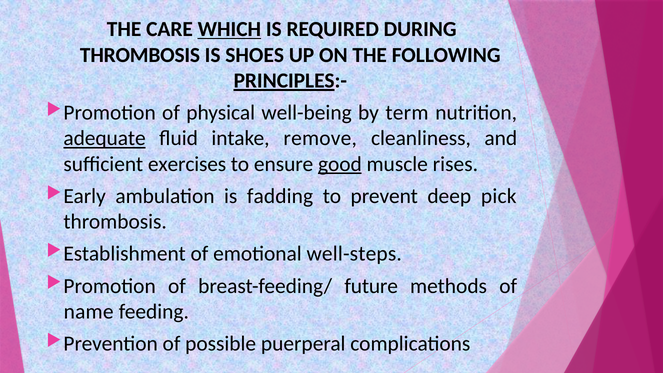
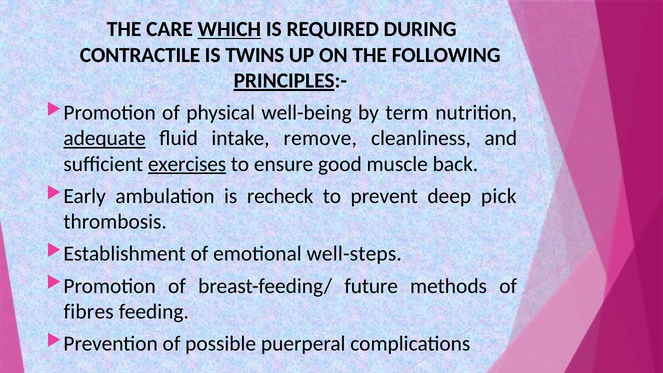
THROMBOSIS at (140, 55): THROMBOSIS -> CONTRACTILE
SHOES: SHOES -> TWINS
exercises underline: none -> present
good underline: present -> none
rises: rises -> back
fadding: fadding -> recheck
name: name -> fibres
